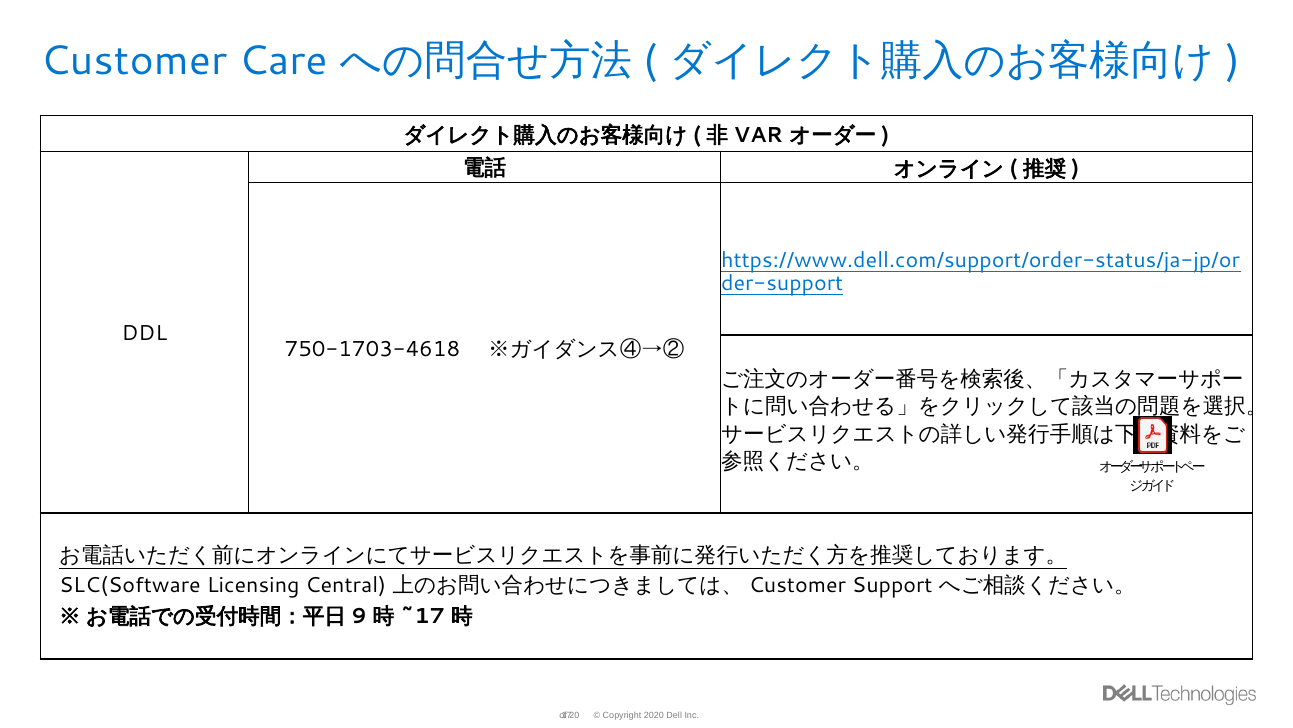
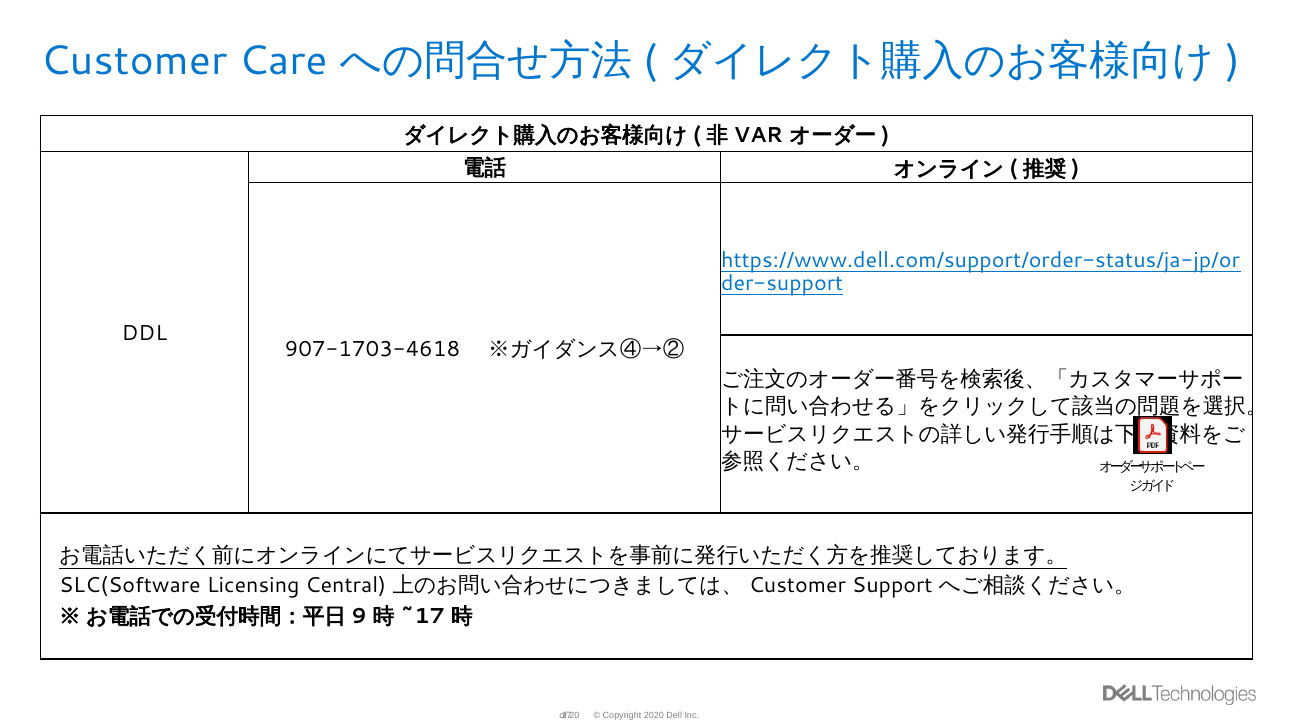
750-1703-4618: 750-1703-4618 -> 907-1703-4618
